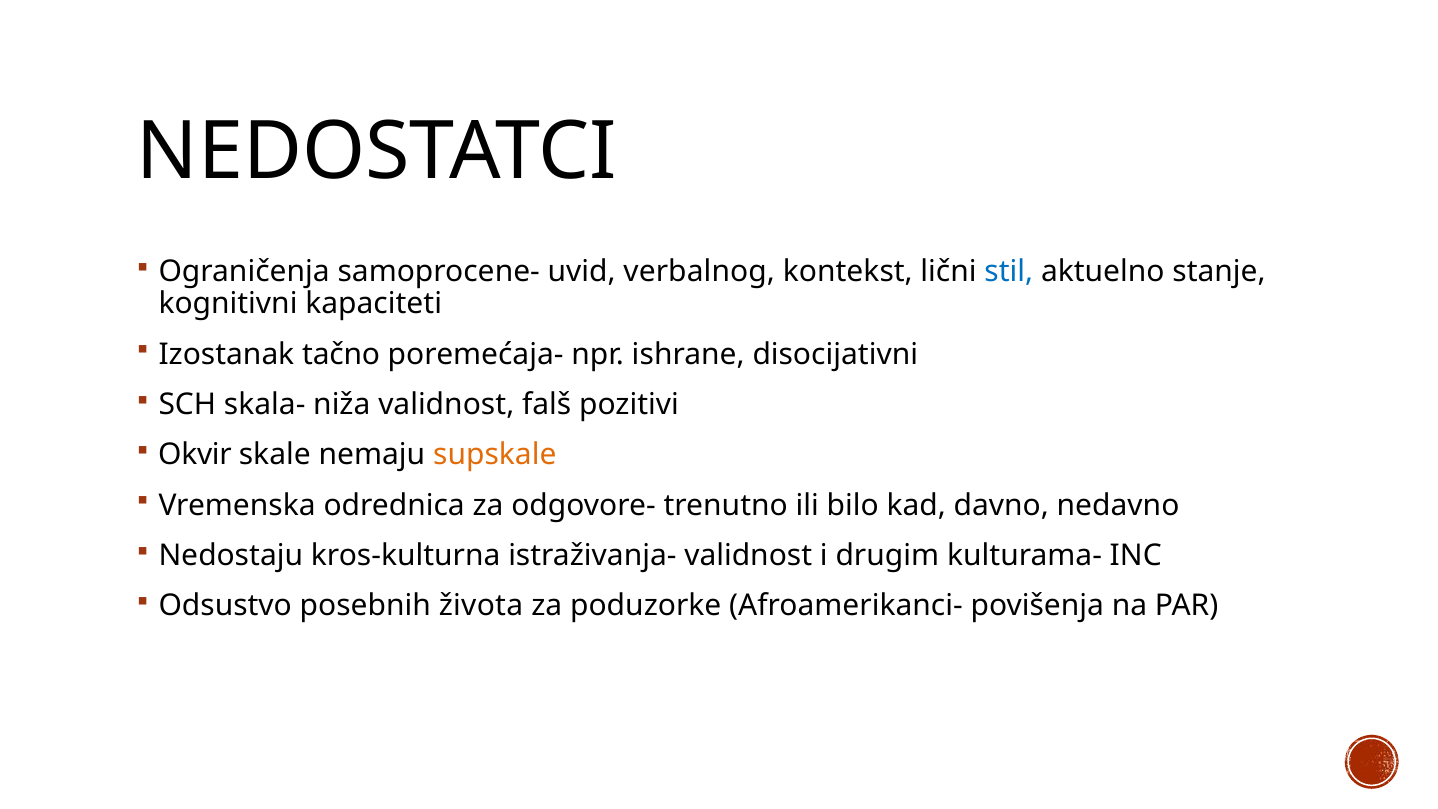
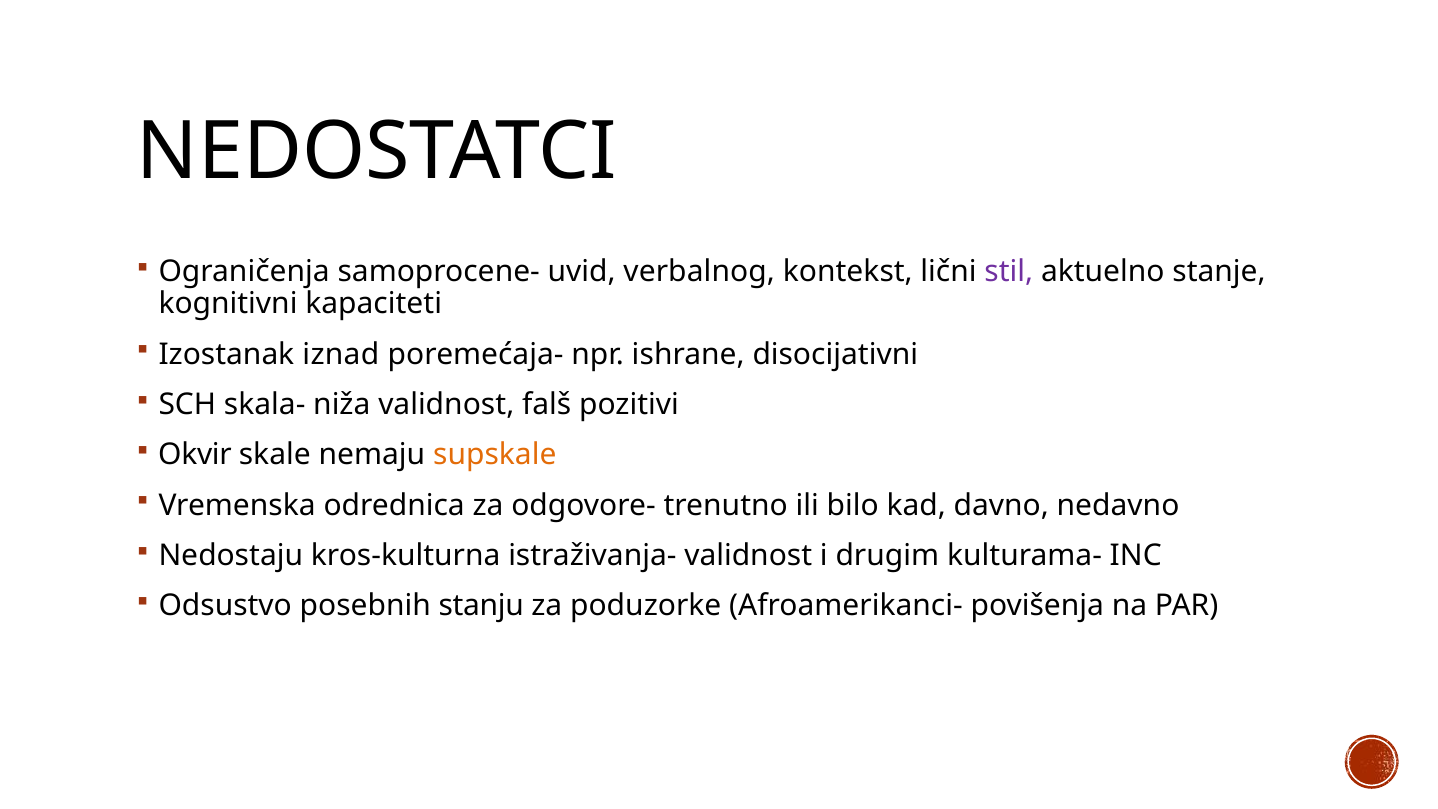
stil colour: blue -> purple
tačno: tačno -> iznad
života: života -> stanju
